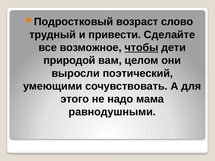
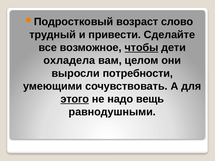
природой: природой -> охладела
поэтический: поэтический -> потребности
этого underline: none -> present
мама: мама -> вещь
